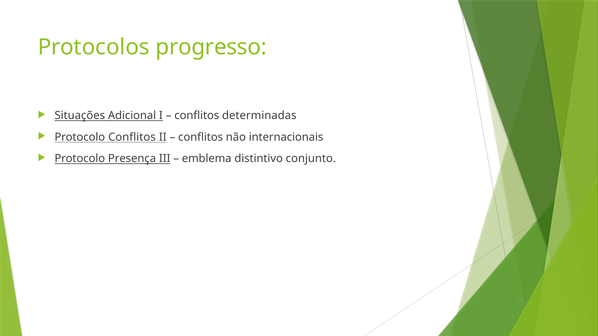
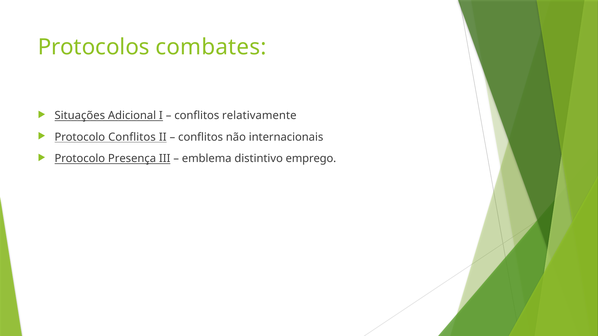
progresso: progresso -> combates
determinadas: determinadas -> relativamente
conjunto: conjunto -> emprego
